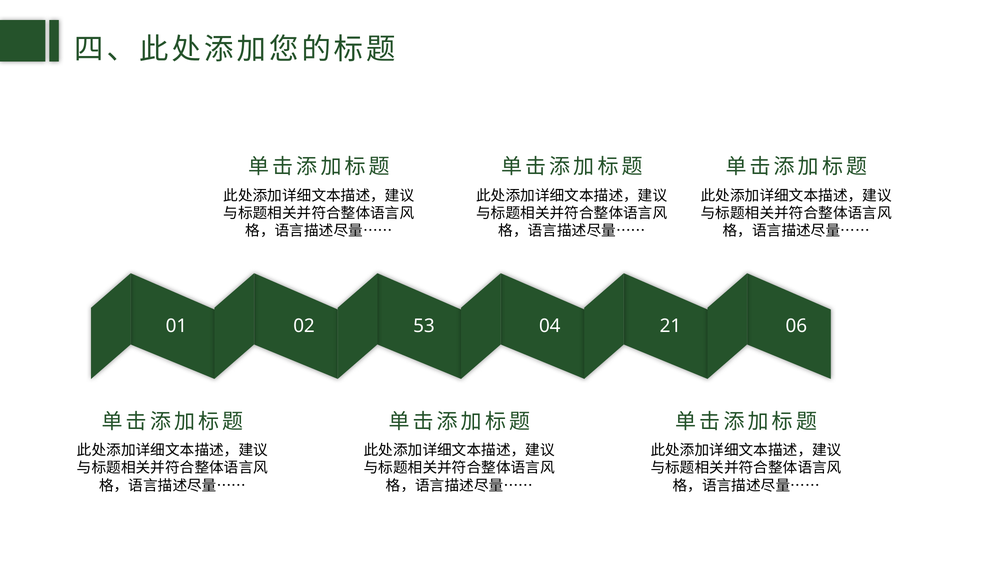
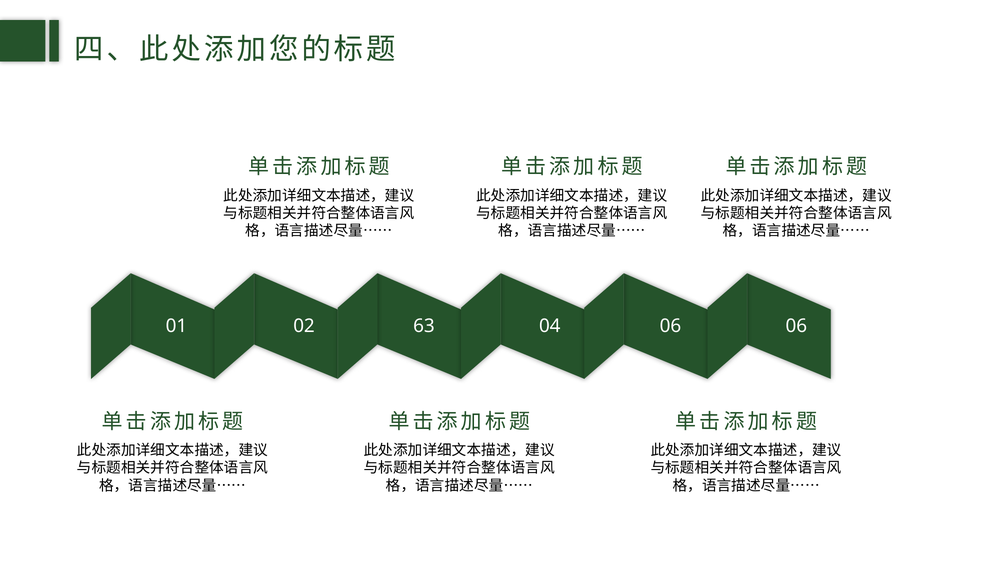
53: 53 -> 63
04 21: 21 -> 06
